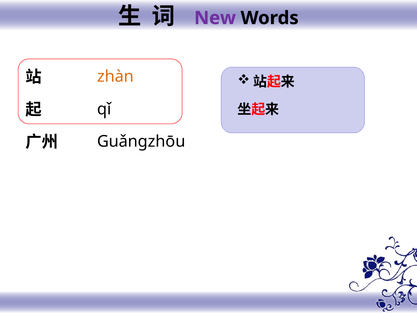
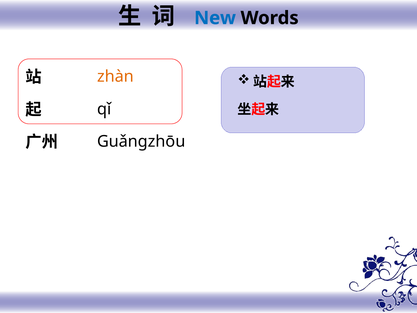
New colour: purple -> blue
